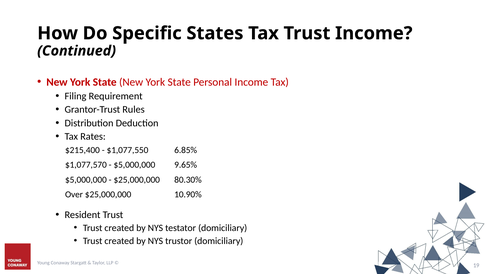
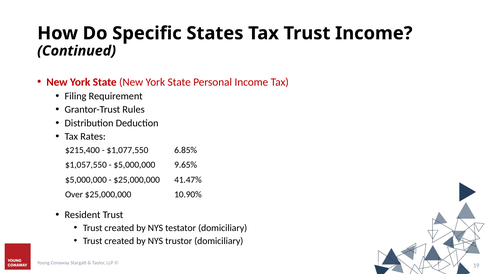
$1,077,570: $1,077,570 -> $1,057,550
80.30%: 80.30% -> 41.47%
